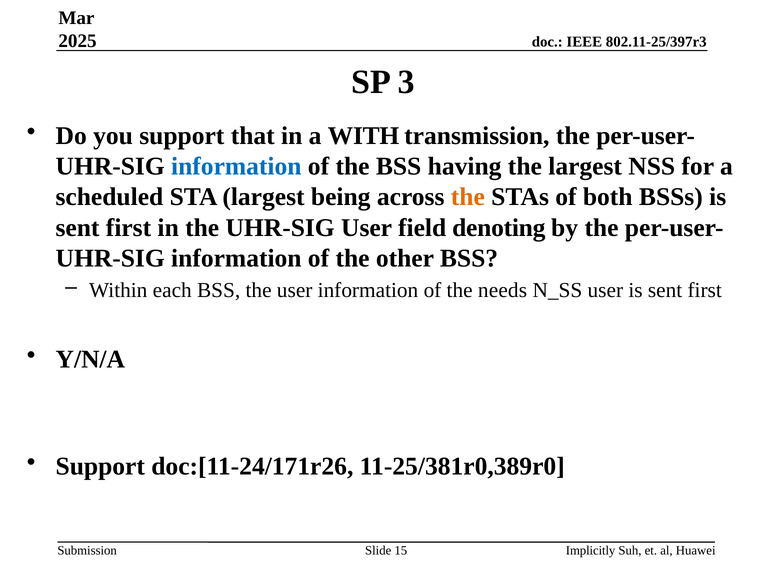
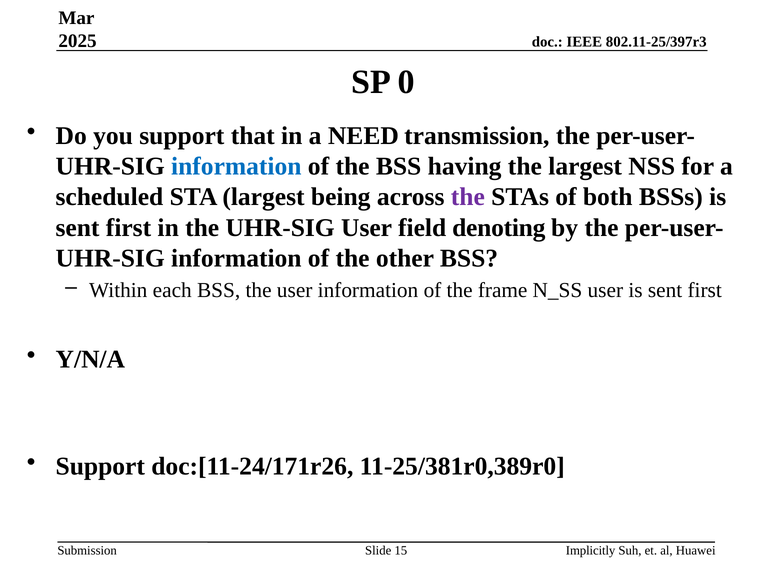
3: 3 -> 0
WITH: WITH -> NEED
the at (468, 197) colour: orange -> purple
needs: needs -> frame
